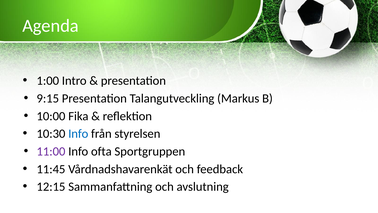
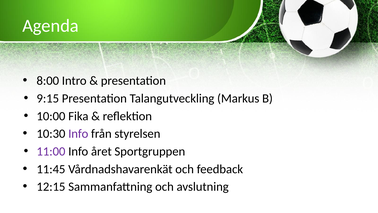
1:00: 1:00 -> 8:00
Info at (78, 134) colour: blue -> purple
ofta: ofta -> året
